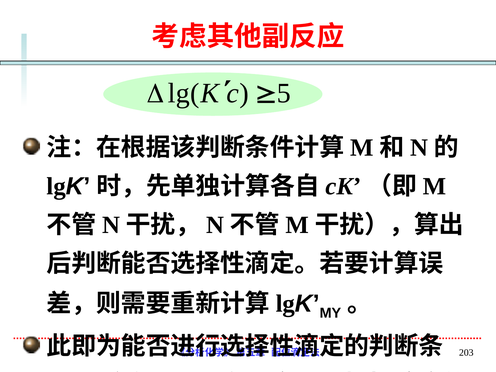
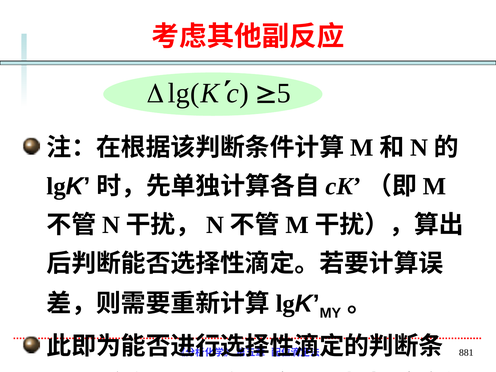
203: 203 -> 881
